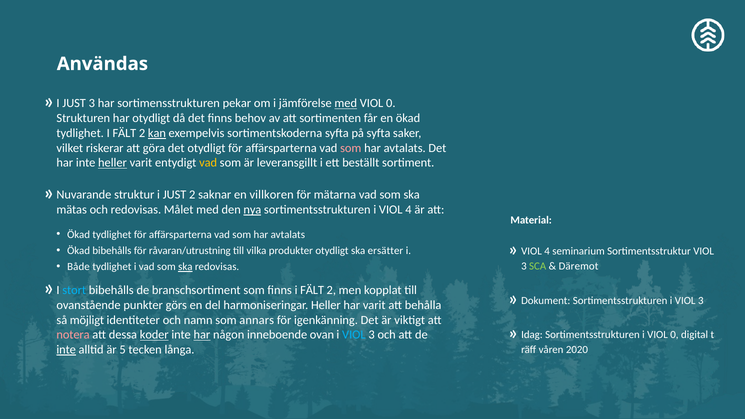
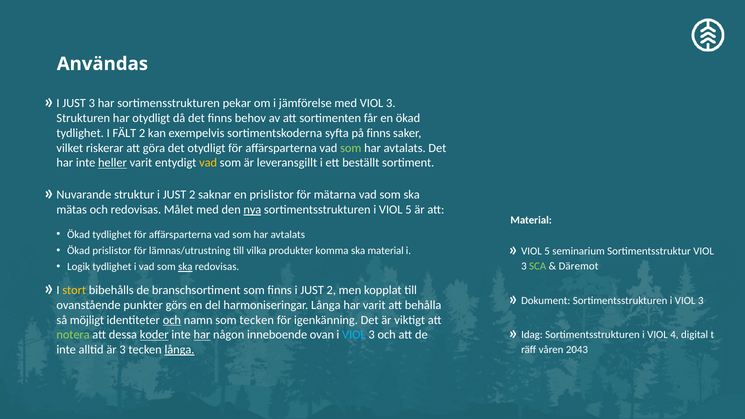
med at (346, 103) underline: present -> none
0 at (391, 103): 0 -> 3
kan underline: present -> none
på syfta: syfta -> finns
som at (351, 148) colour: pink -> light green
en villkoren: villkoren -> prislistor
i VIOL 4: 4 -> 5
Ökad bibehålls: bibehålls -> prislistor
råvaran/utrustning: råvaran/utrustning -> lämnas/utrustning
produkter otydligt: otydligt -> komma
ska ersätter: ersätter -> material
4 at (547, 251): 4 -> 5
Både: Både -> Logik
stort colour: light blue -> yellow
finns i FÄLT: FÄLT -> JUST
harmoniseringar Heller: Heller -> Långa
och at (172, 320) underline: none -> present
som annars: annars -> tecken
notera colour: pink -> light green
i VIOL 0: 0 -> 4
inte at (66, 350) underline: present -> none
är 5: 5 -> 3
långa at (180, 350) underline: none -> present
2020: 2020 -> 2043
